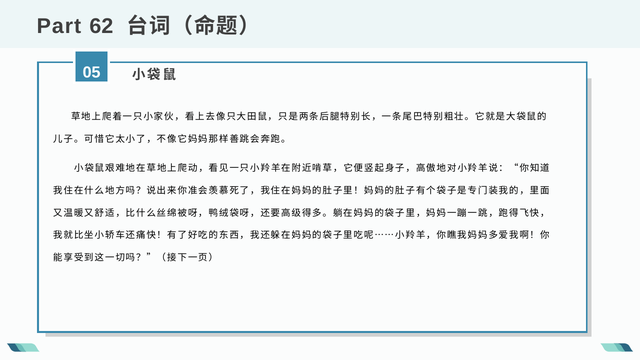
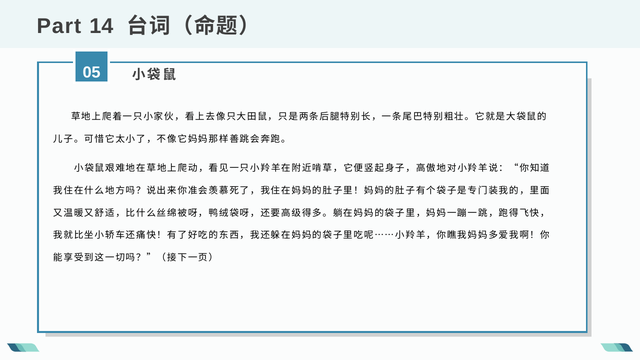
62: 62 -> 14
